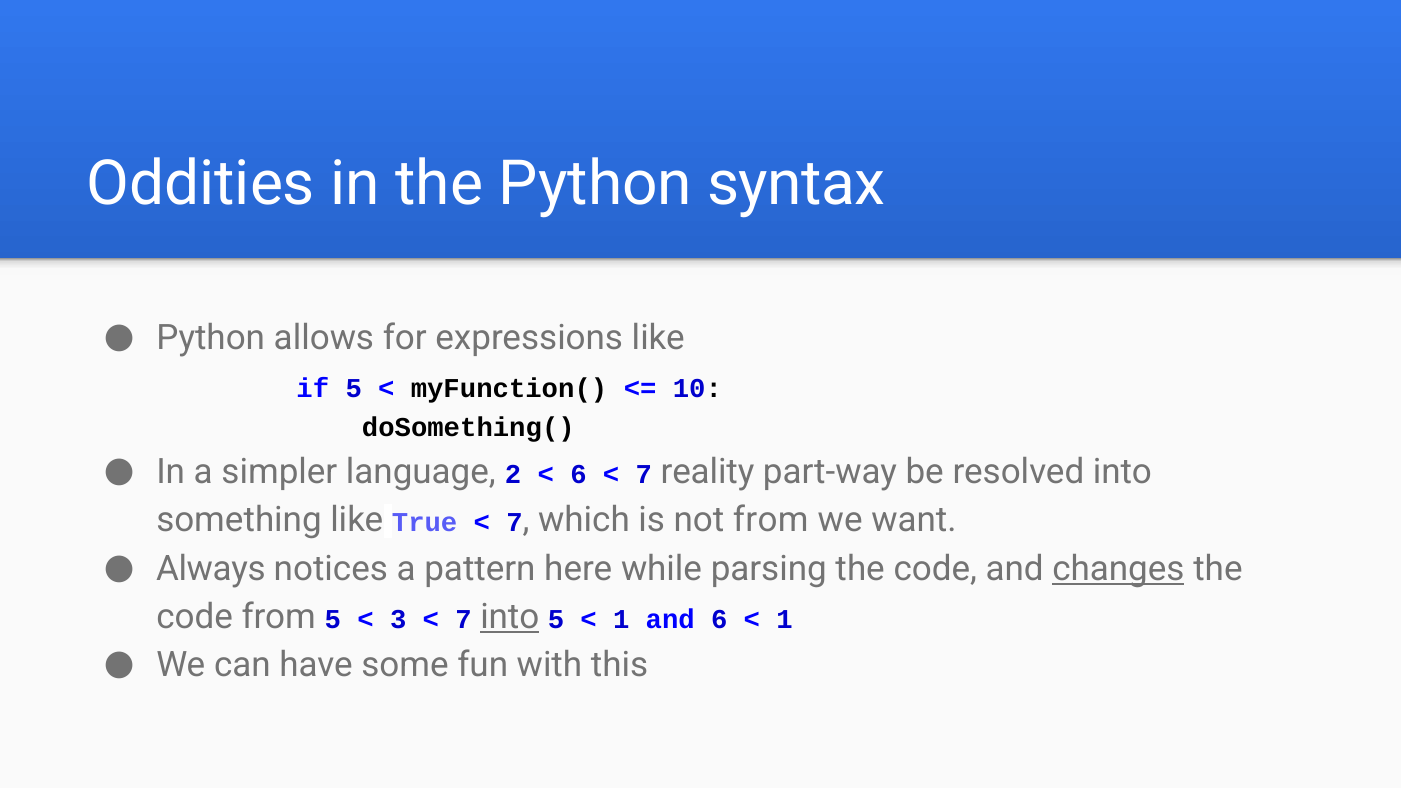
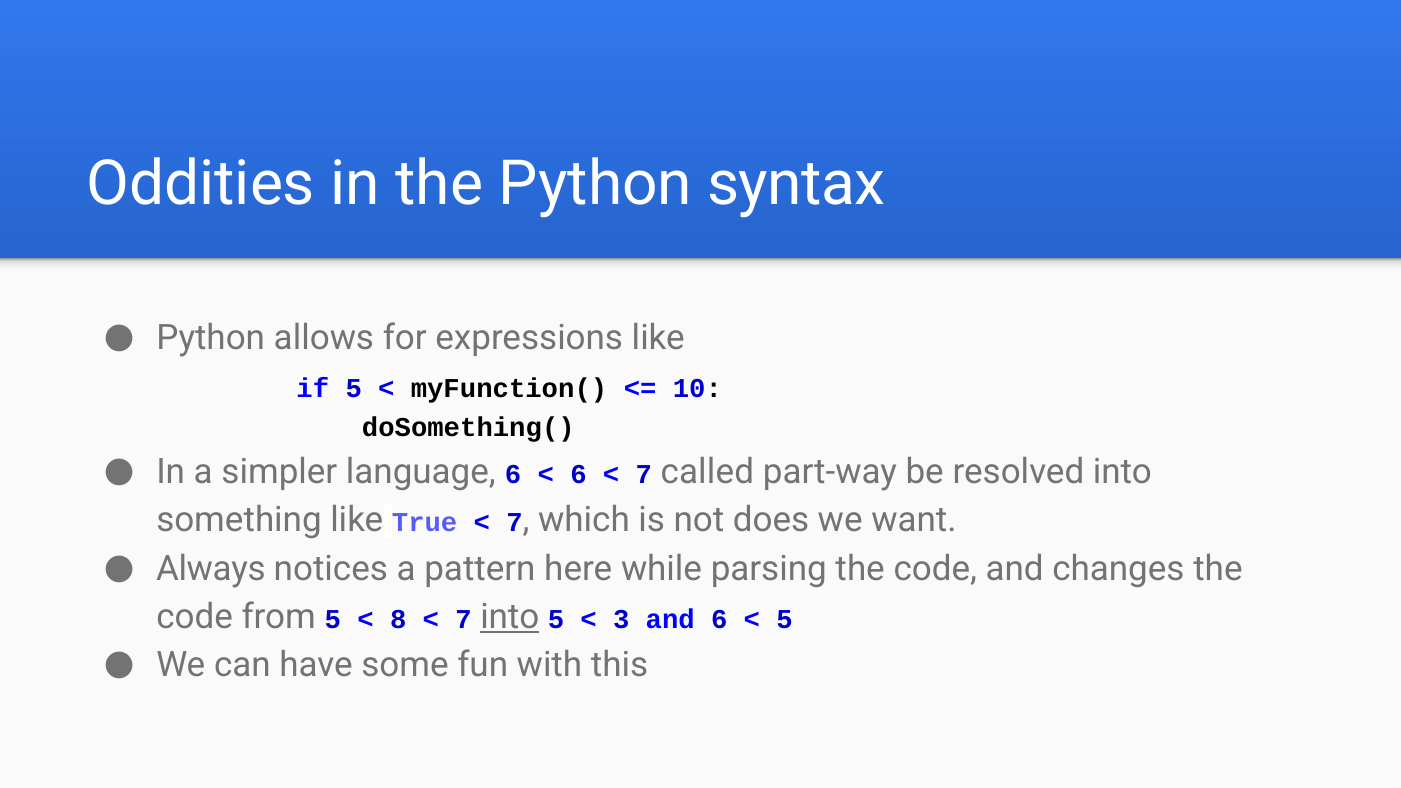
language 2: 2 -> 6
reality: reality -> called
not from: from -> does
changes underline: present -> none
3: 3 -> 8
1 at (621, 620): 1 -> 3
1 at (785, 620): 1 -> 5
